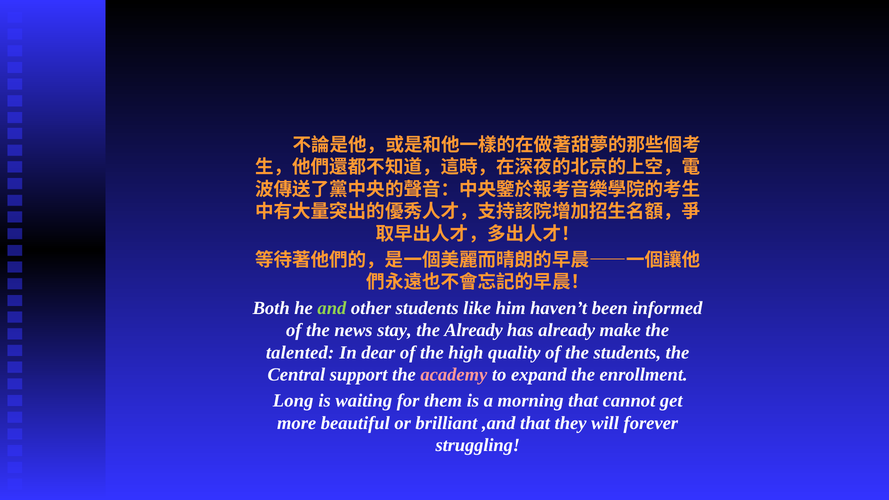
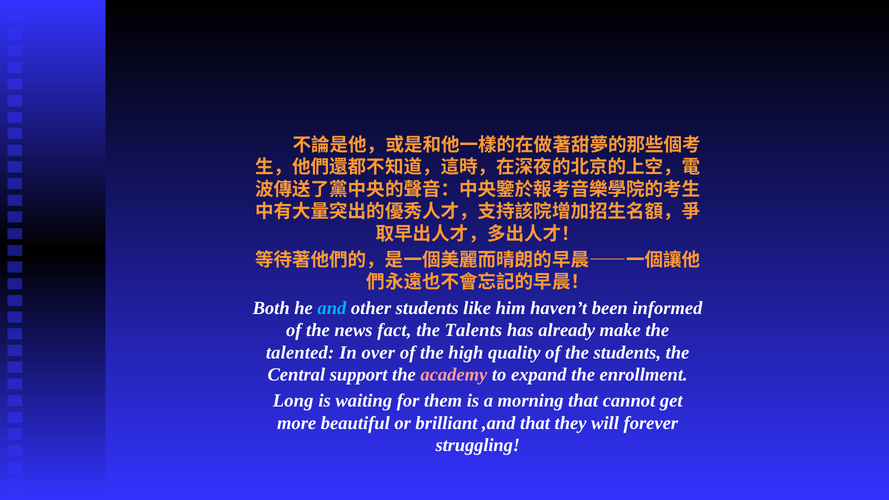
and colour: light green -> light blue
stay: stay -> fact
the Already: Already -> Talents
dear: dear -> over
